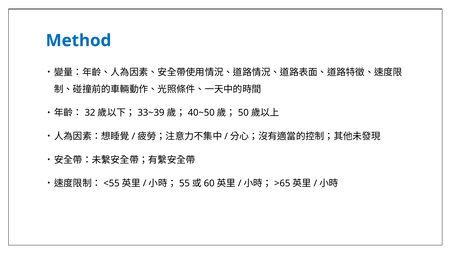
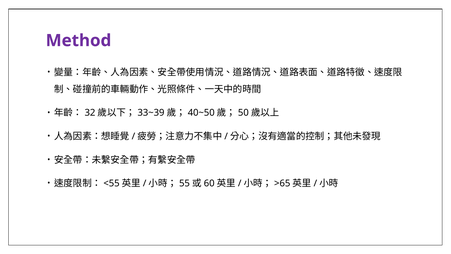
Method colour: blue -> purple
